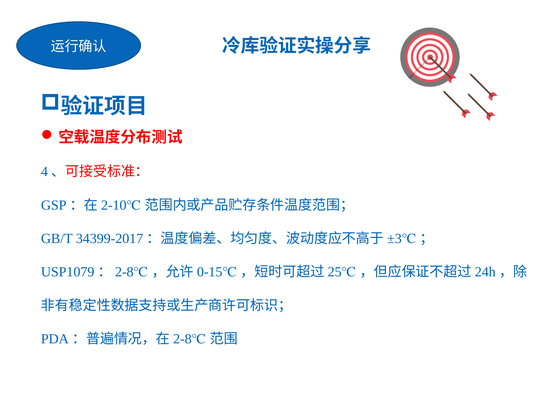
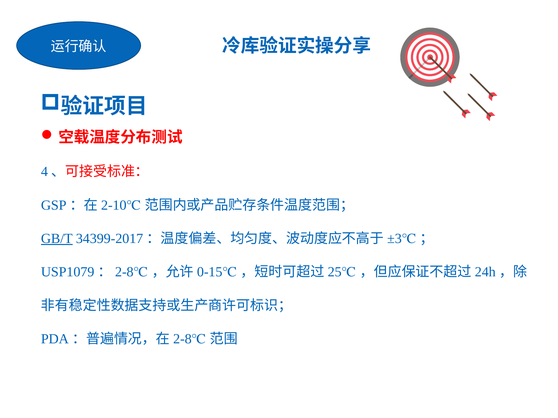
GB/T underline: none -> present
